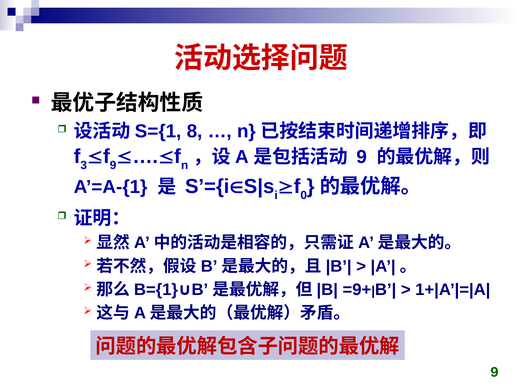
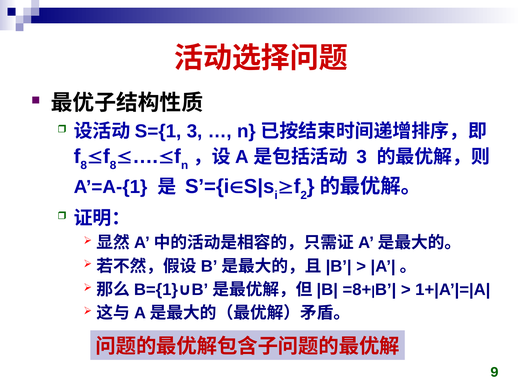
8 at (195, 132): 8 -> 3
3 at (84, 165): 3 -> 8
9 at (113, 165): 9 -> 8
9 at (362, 157): 9 -> 3
0: 0 -> 2
=9+: =9+ -> =8+
